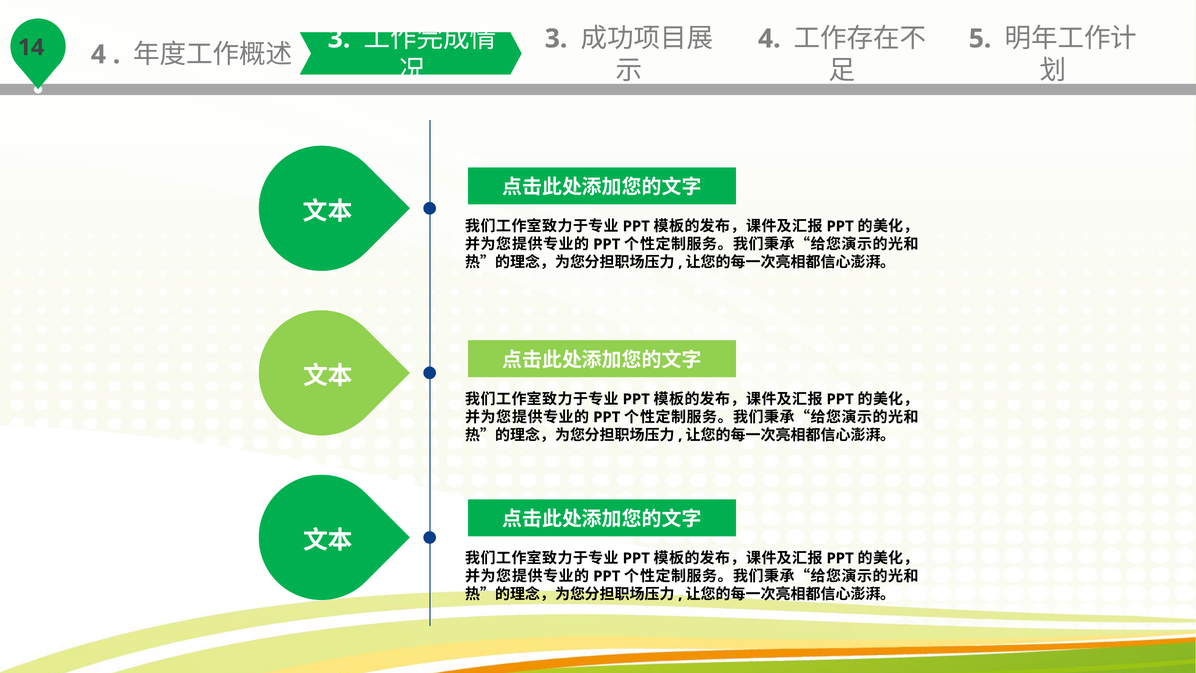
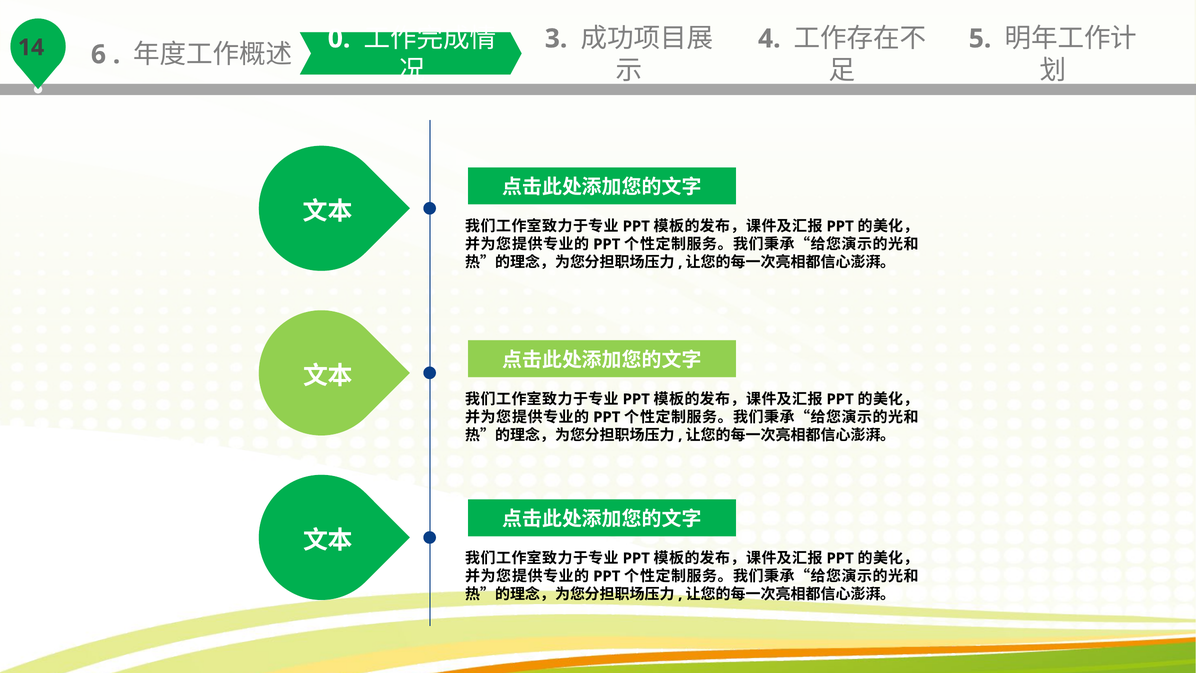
4 at (98, 55): 4 -> 6
3 at (339, 39): 3 -> 0
